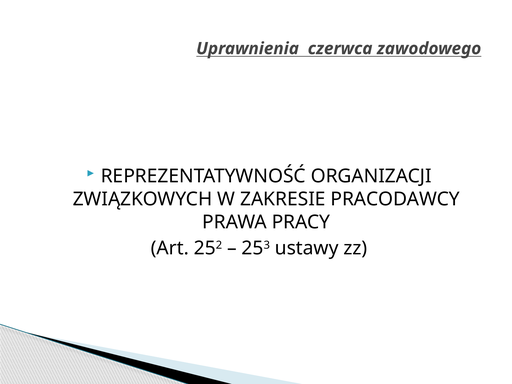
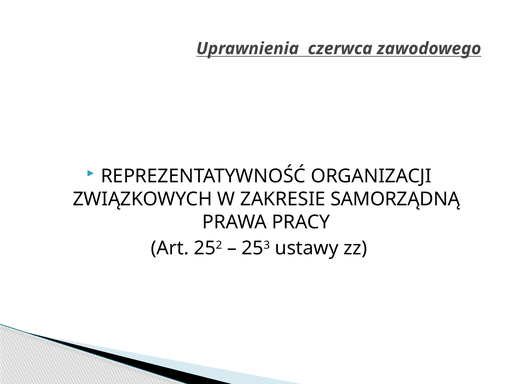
PRACODAWCY: PRACODAWCY -> SAMORZĄDNĄ
